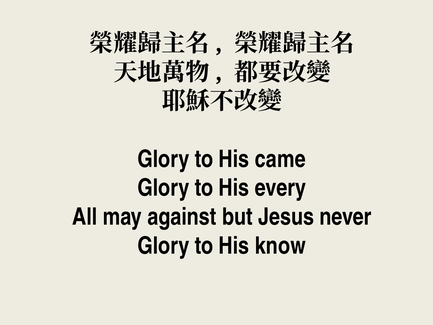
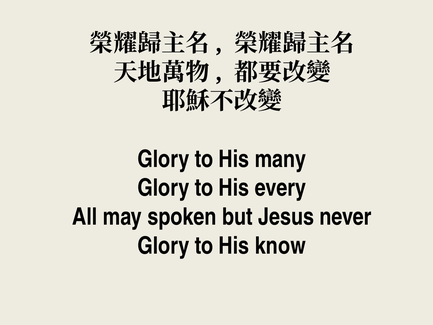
came: came -> many
against: against -> spoken
